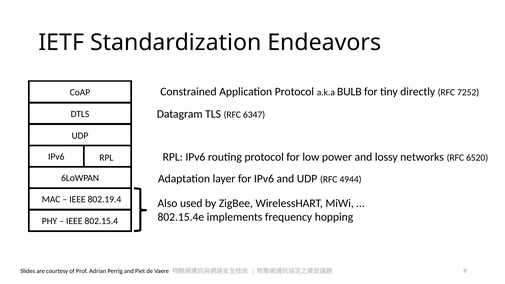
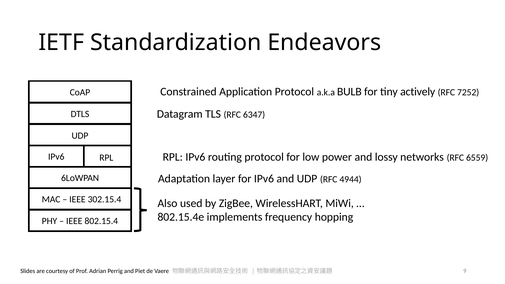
directly: directly -> actively
6520: 6520 -> 6559
802.19.4: 802.19.4 -> 302.15.4
